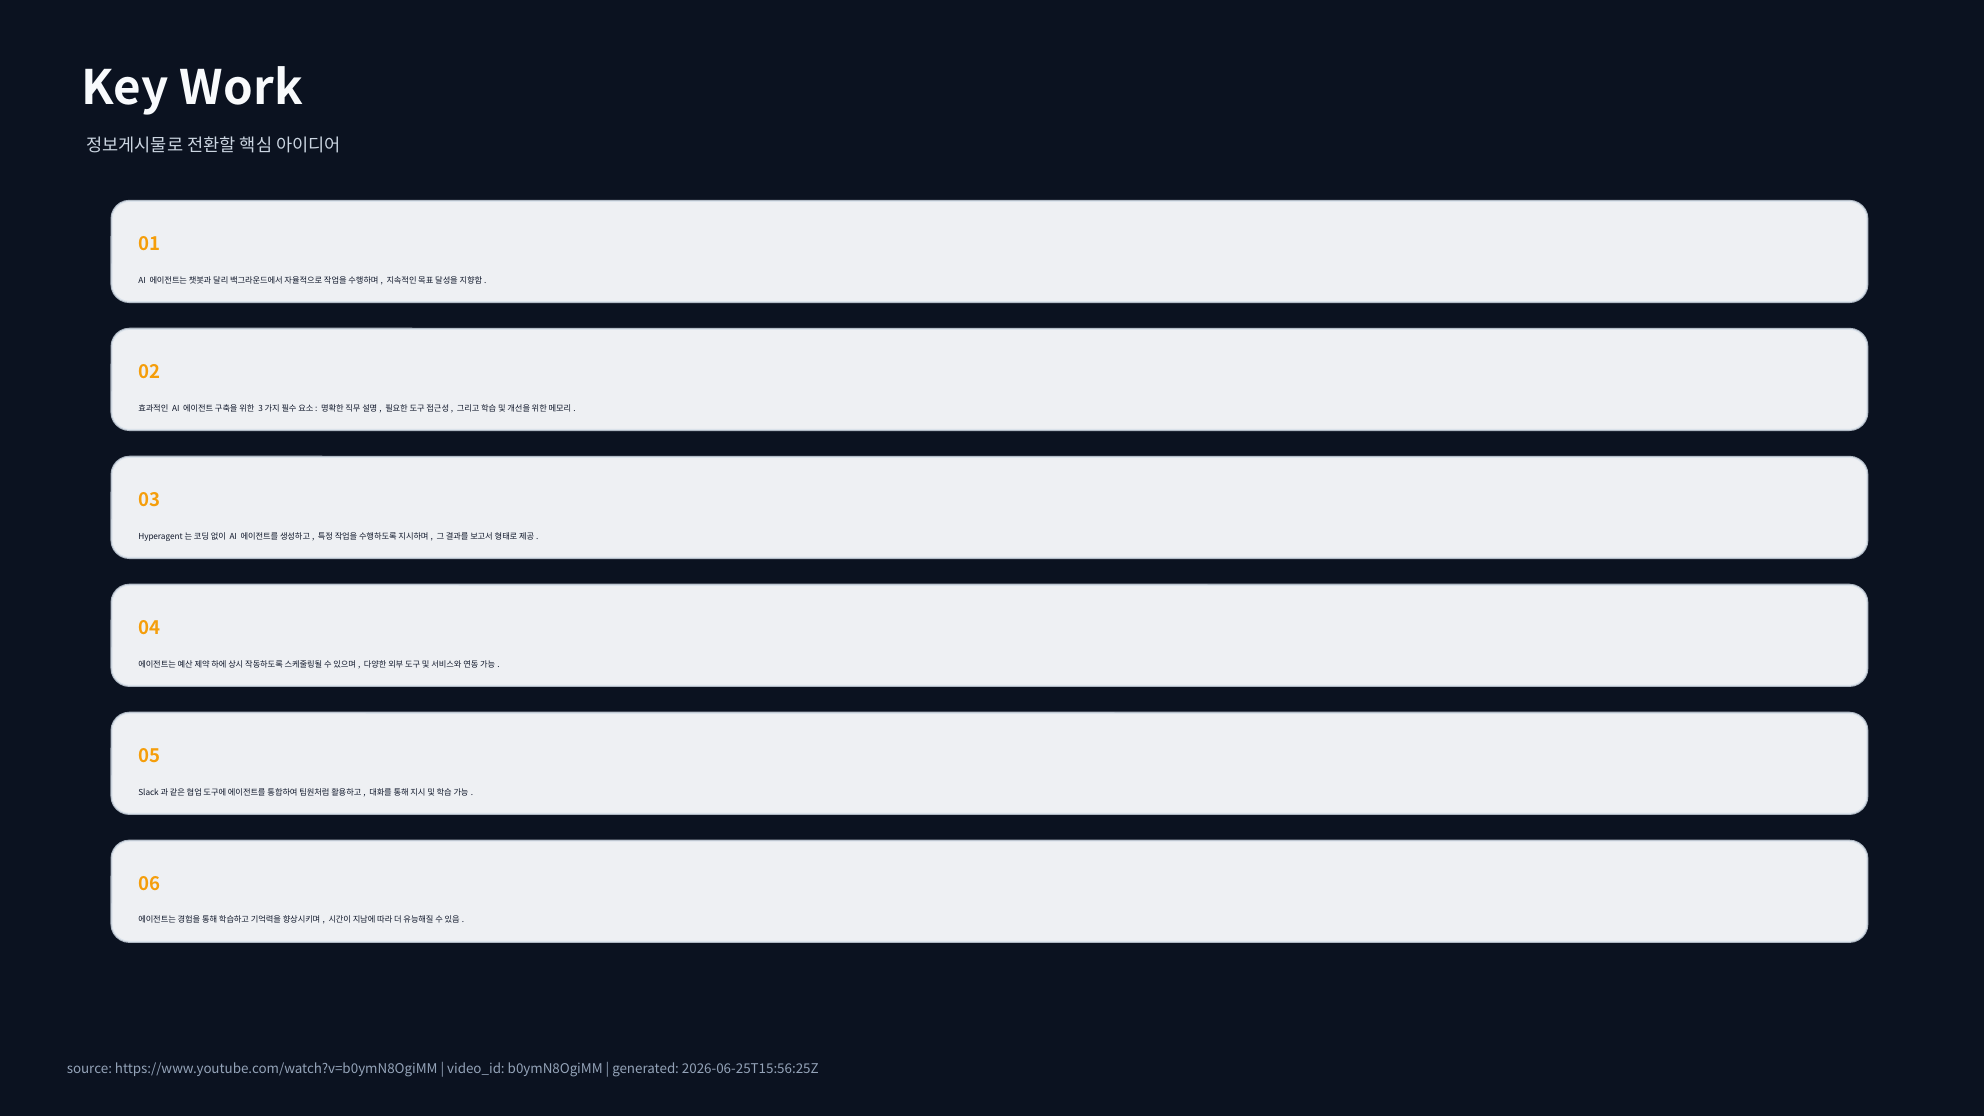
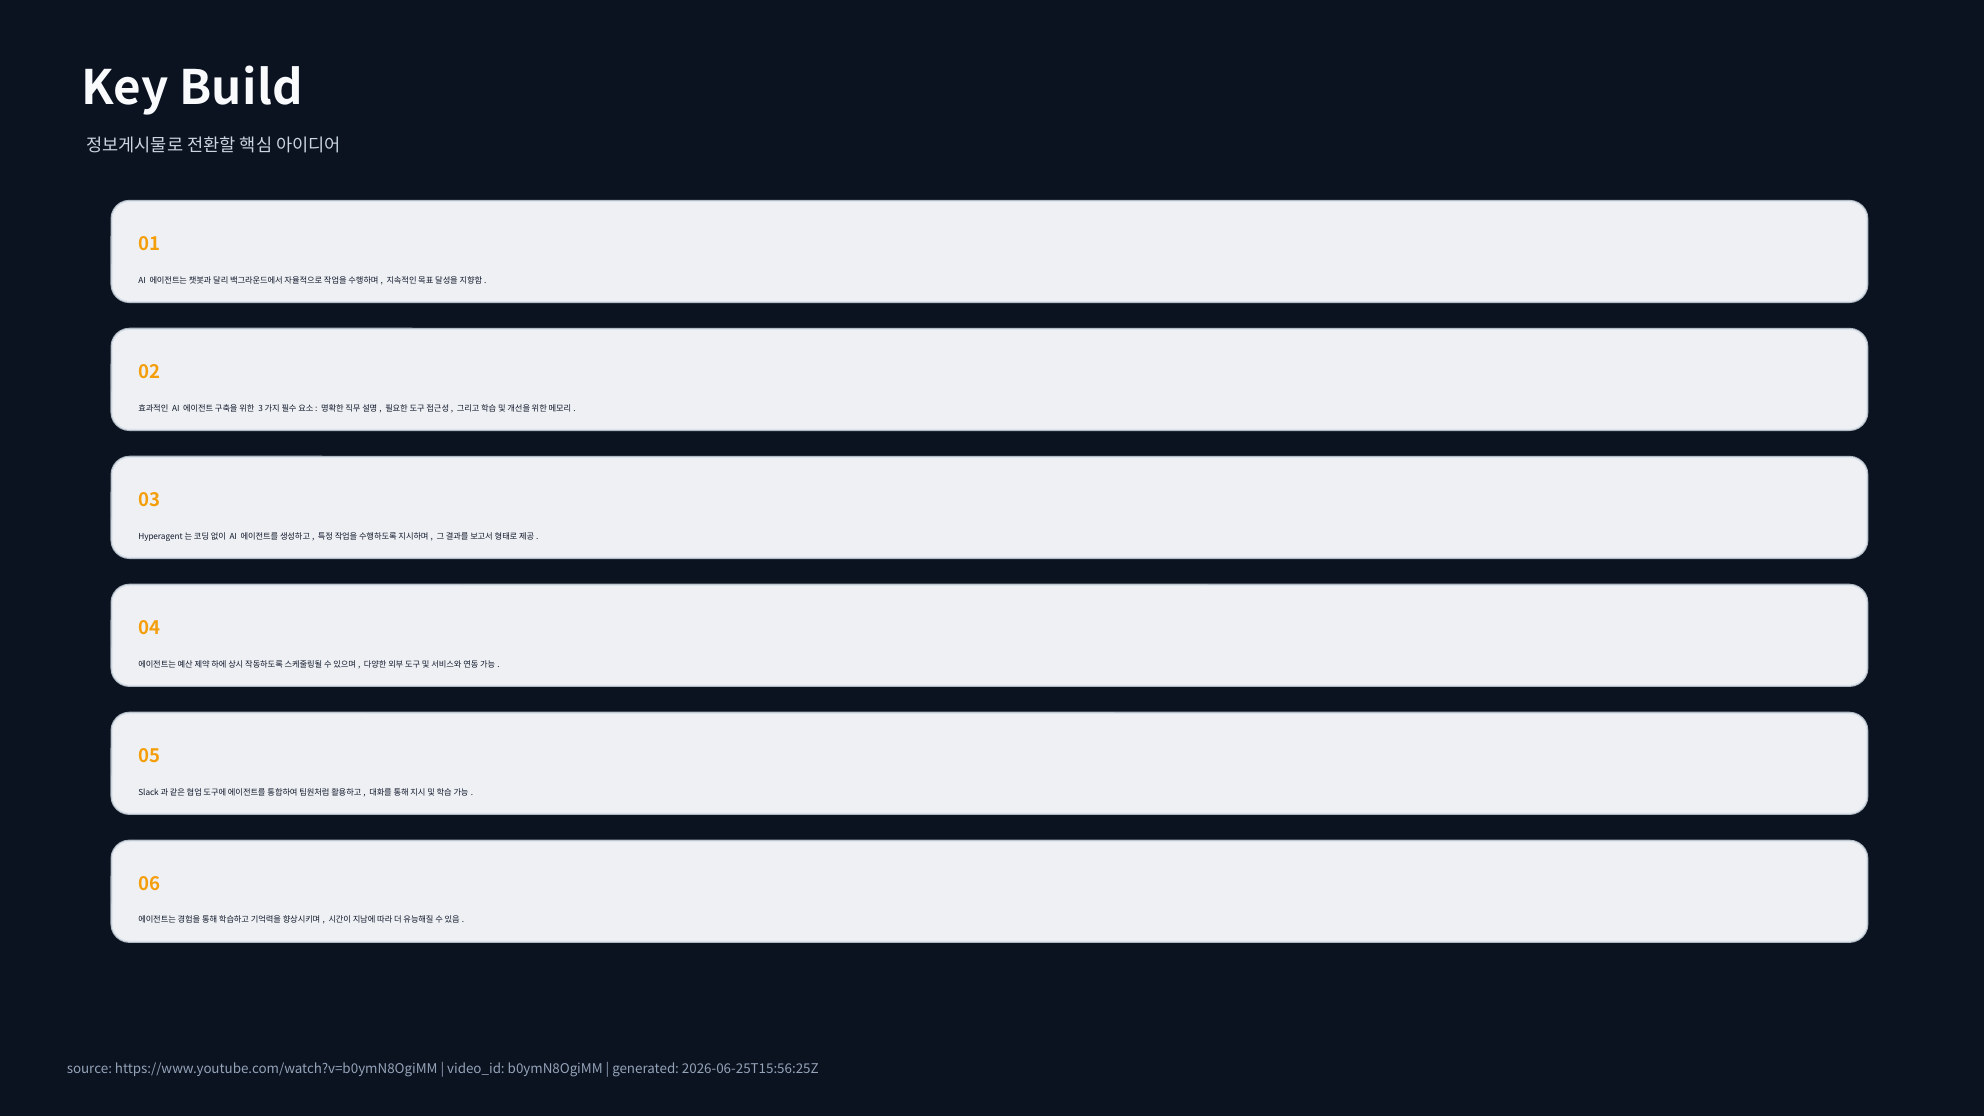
Work: Work -> Build
